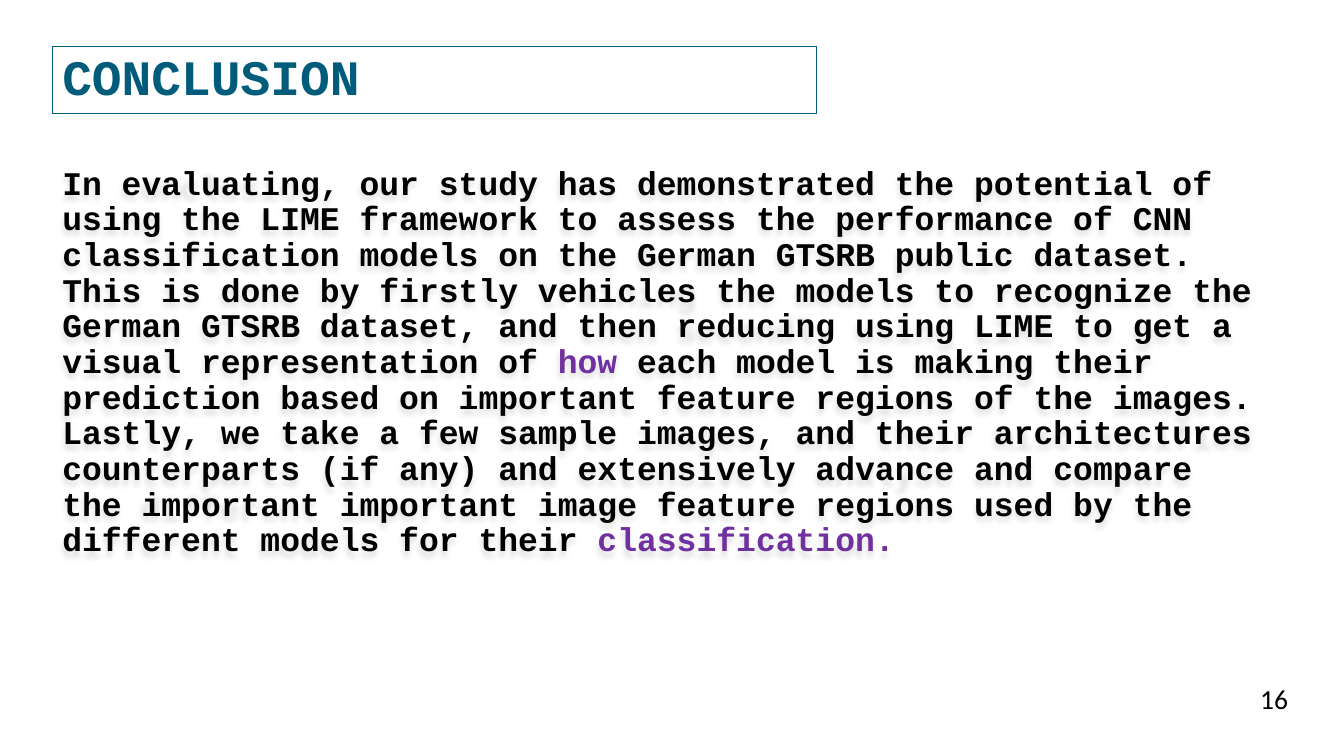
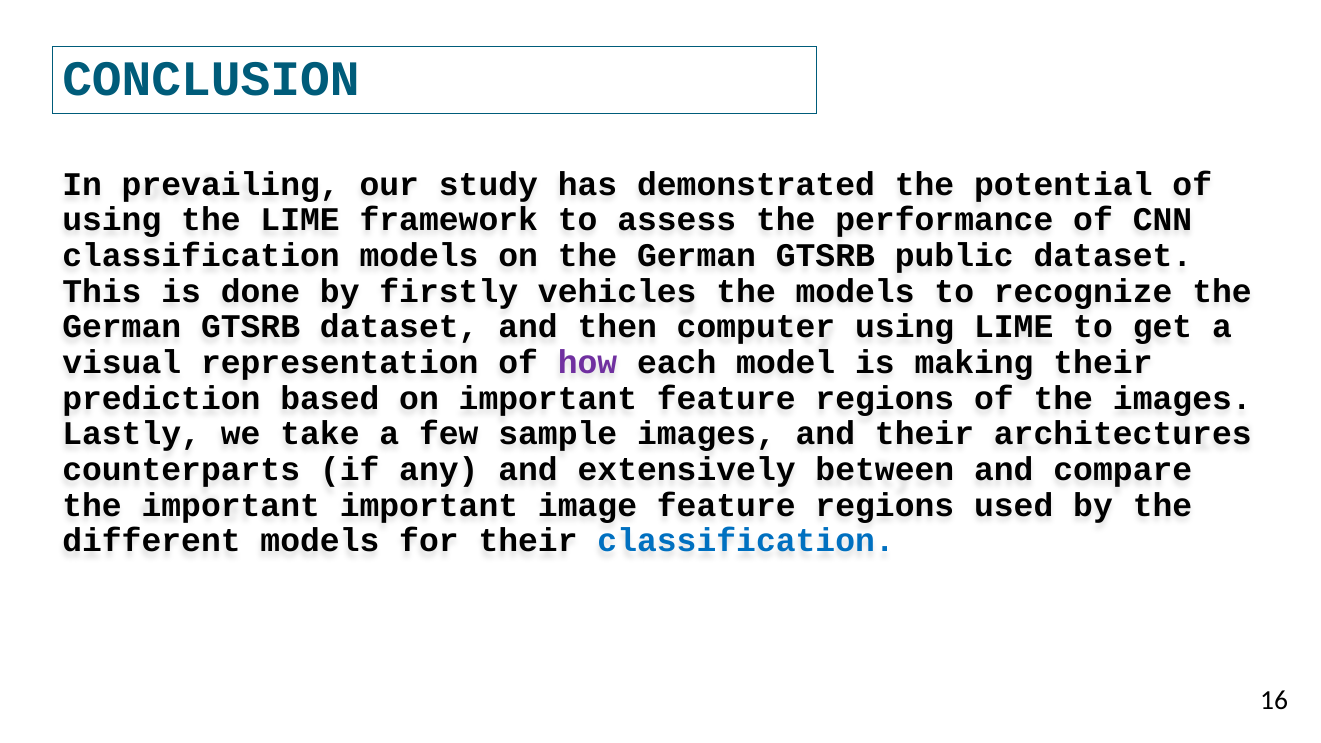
evaluating: evaluating -> prevailing
reducing: reducing -> computer
advance: advance -> between
classification at (746, 541) colour: purple -> blue
